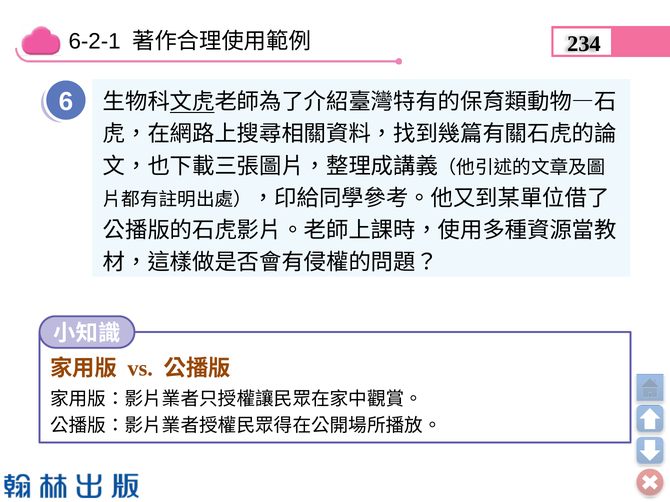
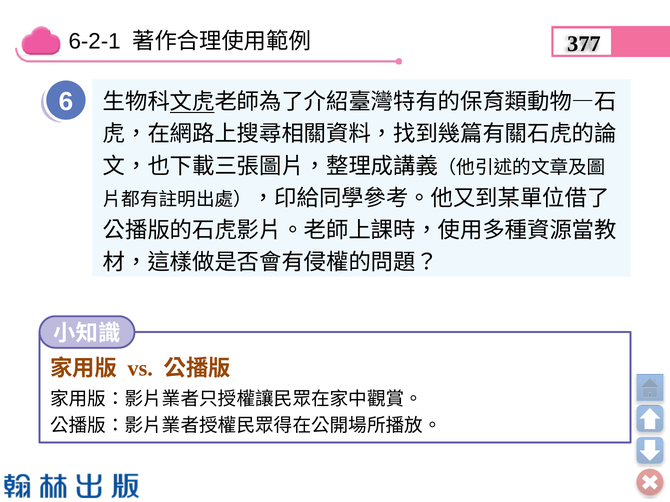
234: 234 -> 377
